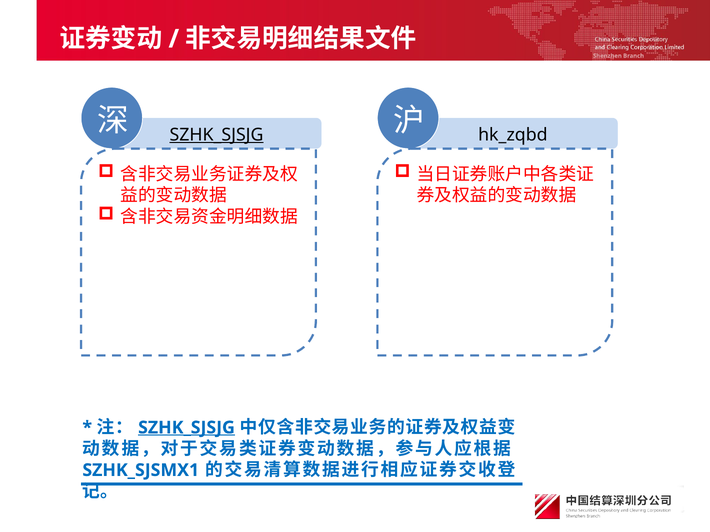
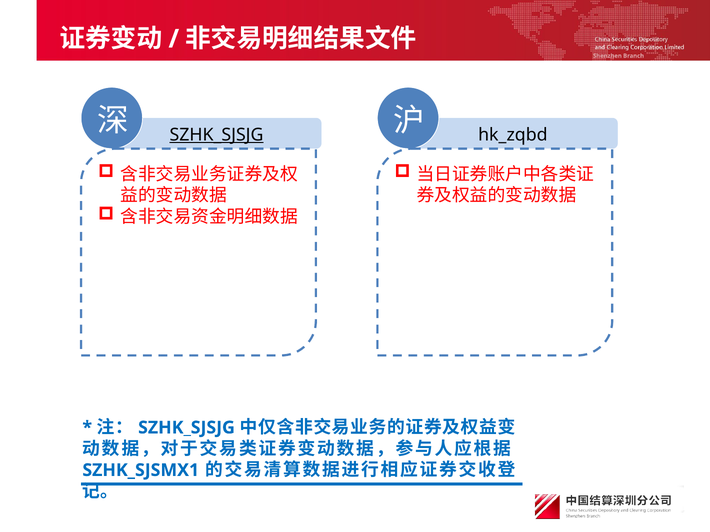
SZHK_SJSJG at (186, 428) underline: present -> none
